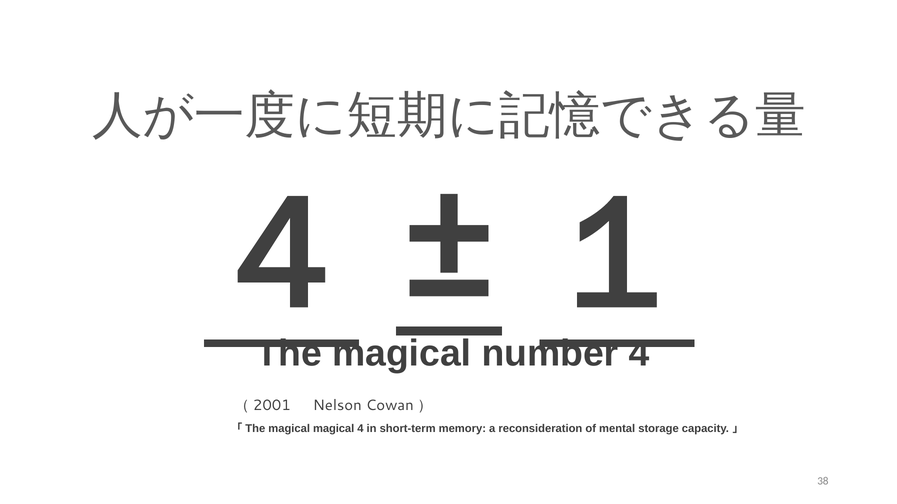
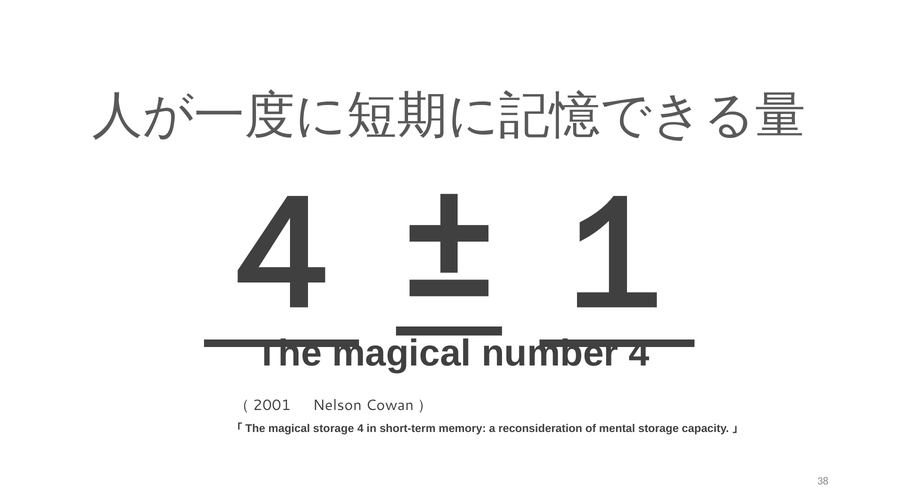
magical magical: magical -> storage
